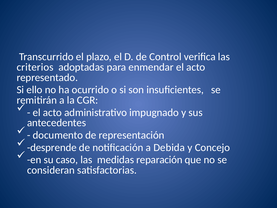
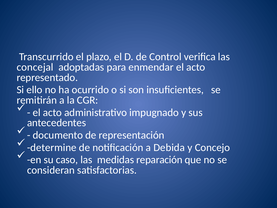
criterios: criterios -> concejal
desprende: desprende -> determine
